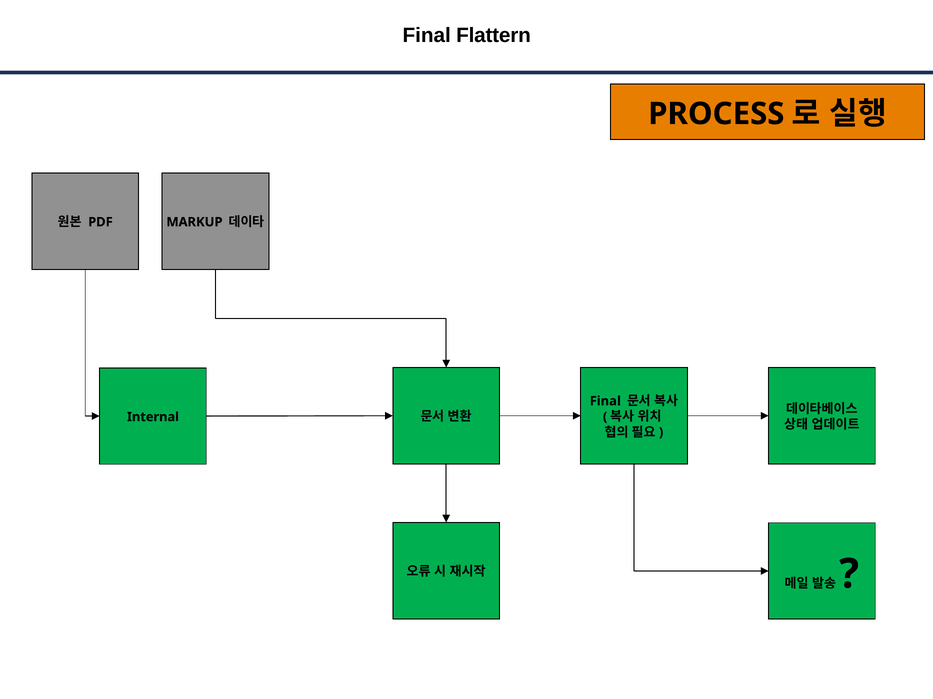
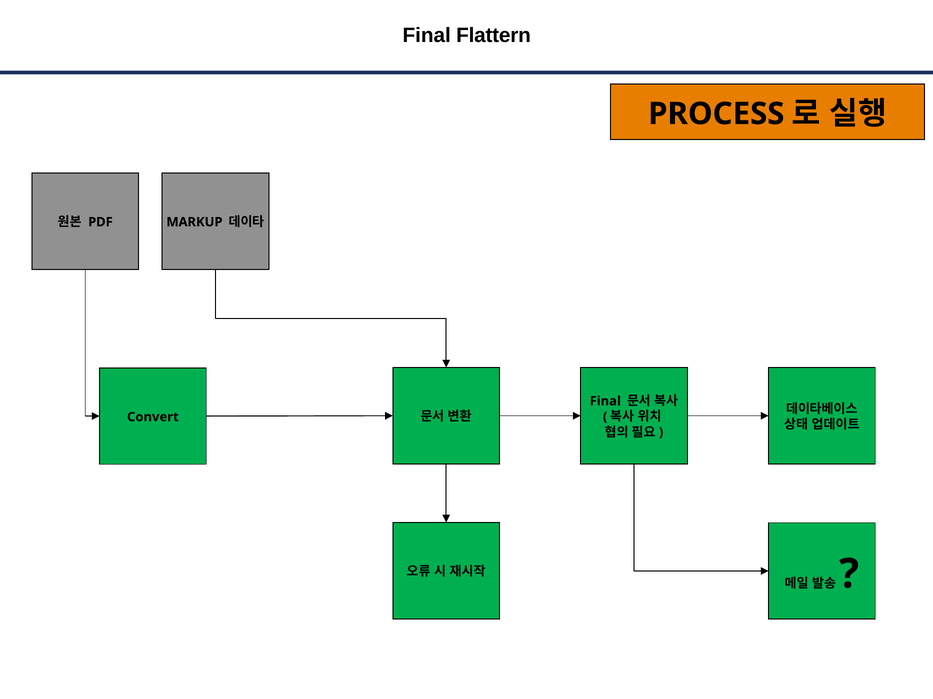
Internal: Internal -> Convert
